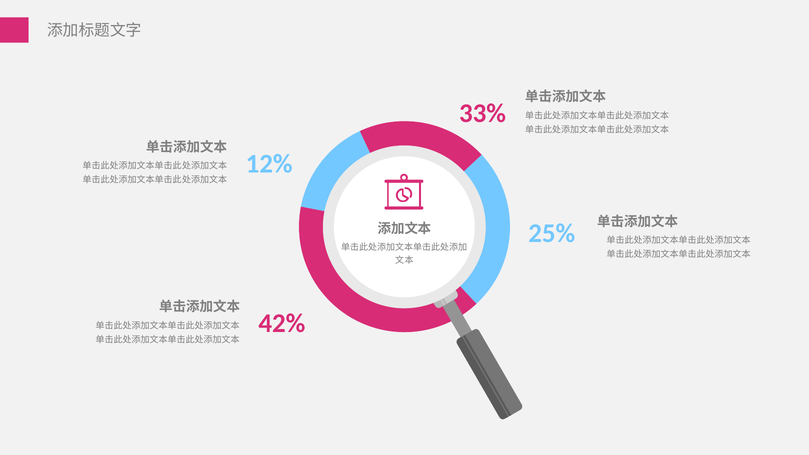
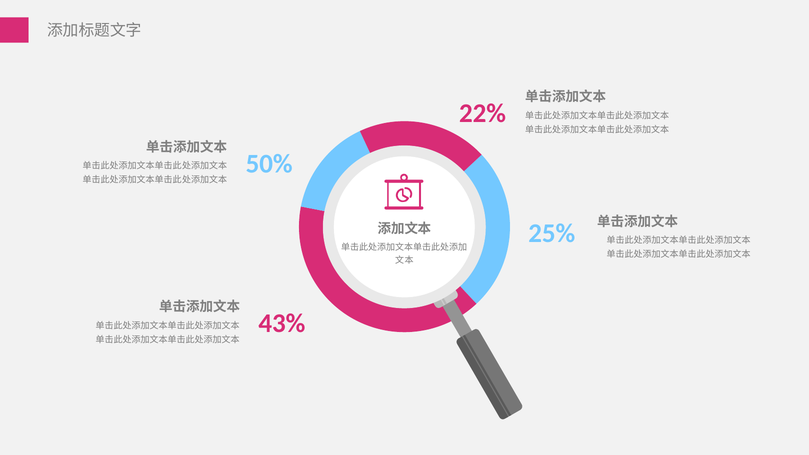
33%: 33% -> 22%
12%: 12% -> 50%
42%: 42% -> 43%
